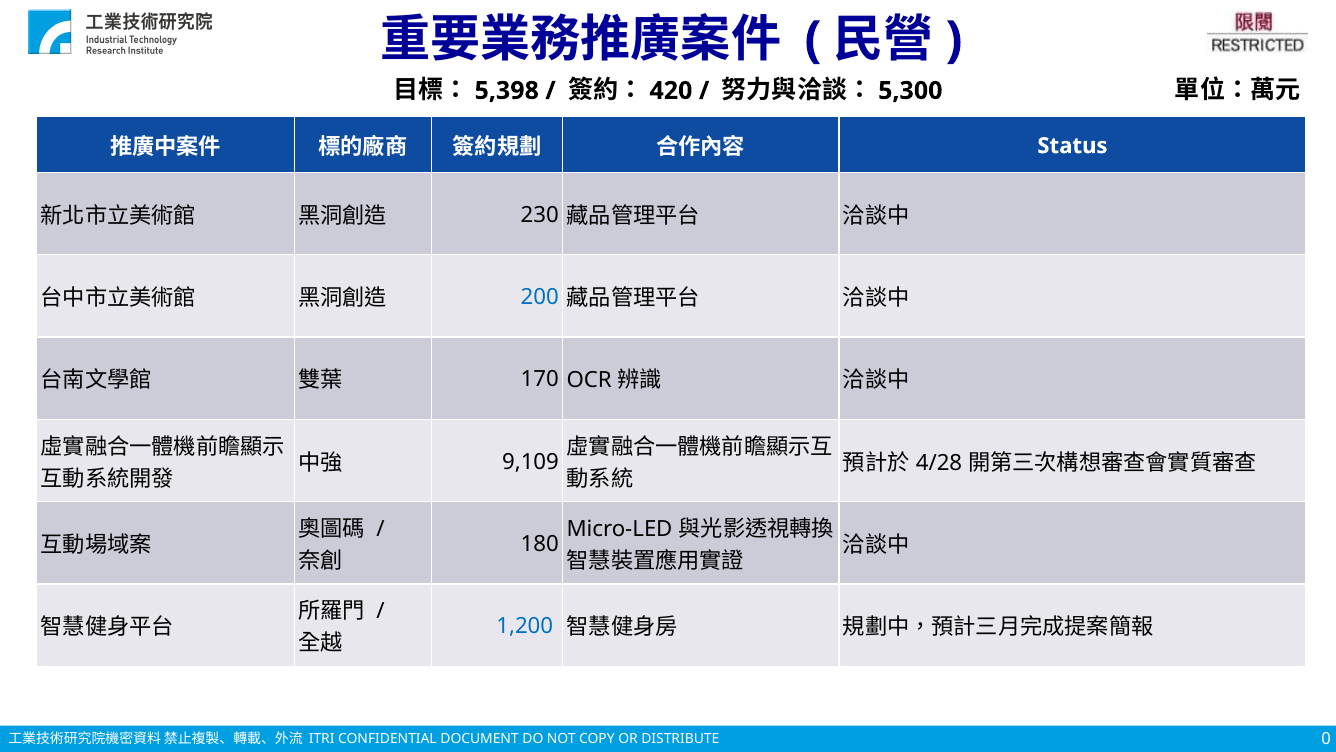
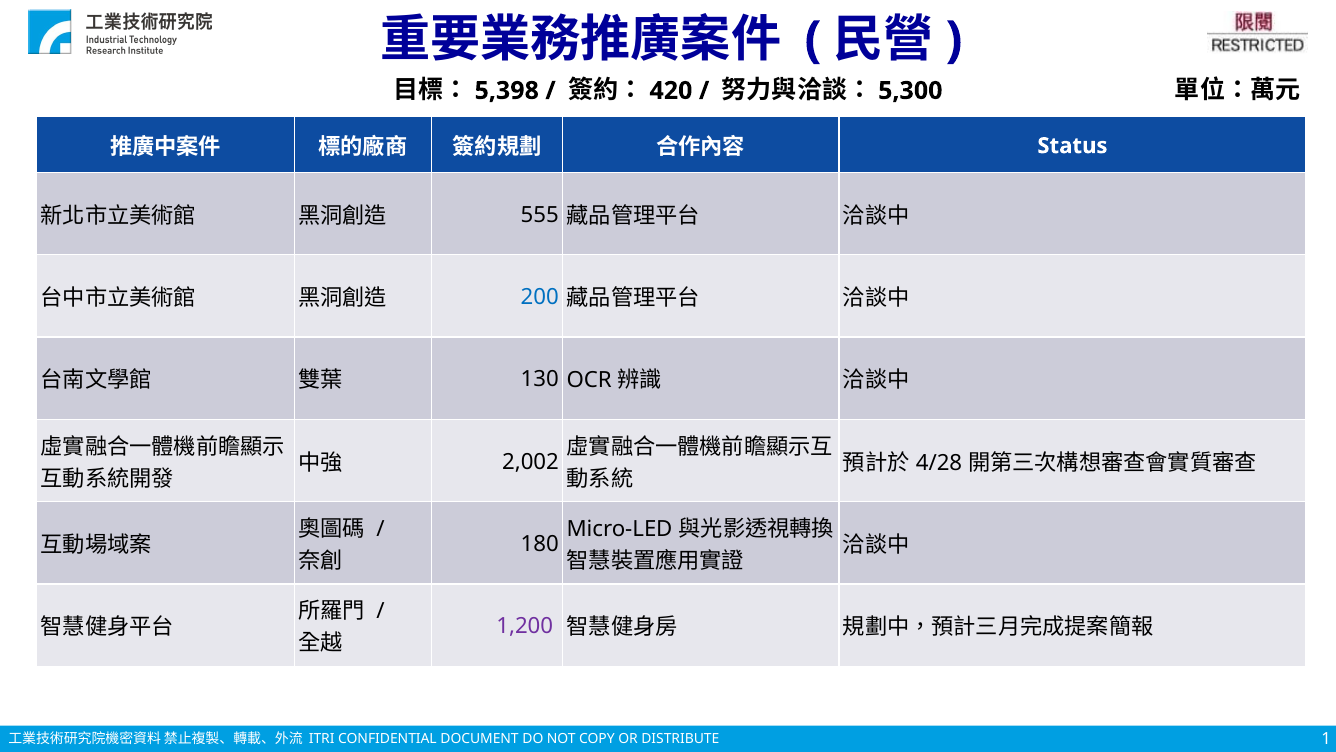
230: 230 -> 555
170: 170 -> 130
9,109: 9,109 -> 2,002
1,200 colour: blue -> purple
0: 0 -> 1
